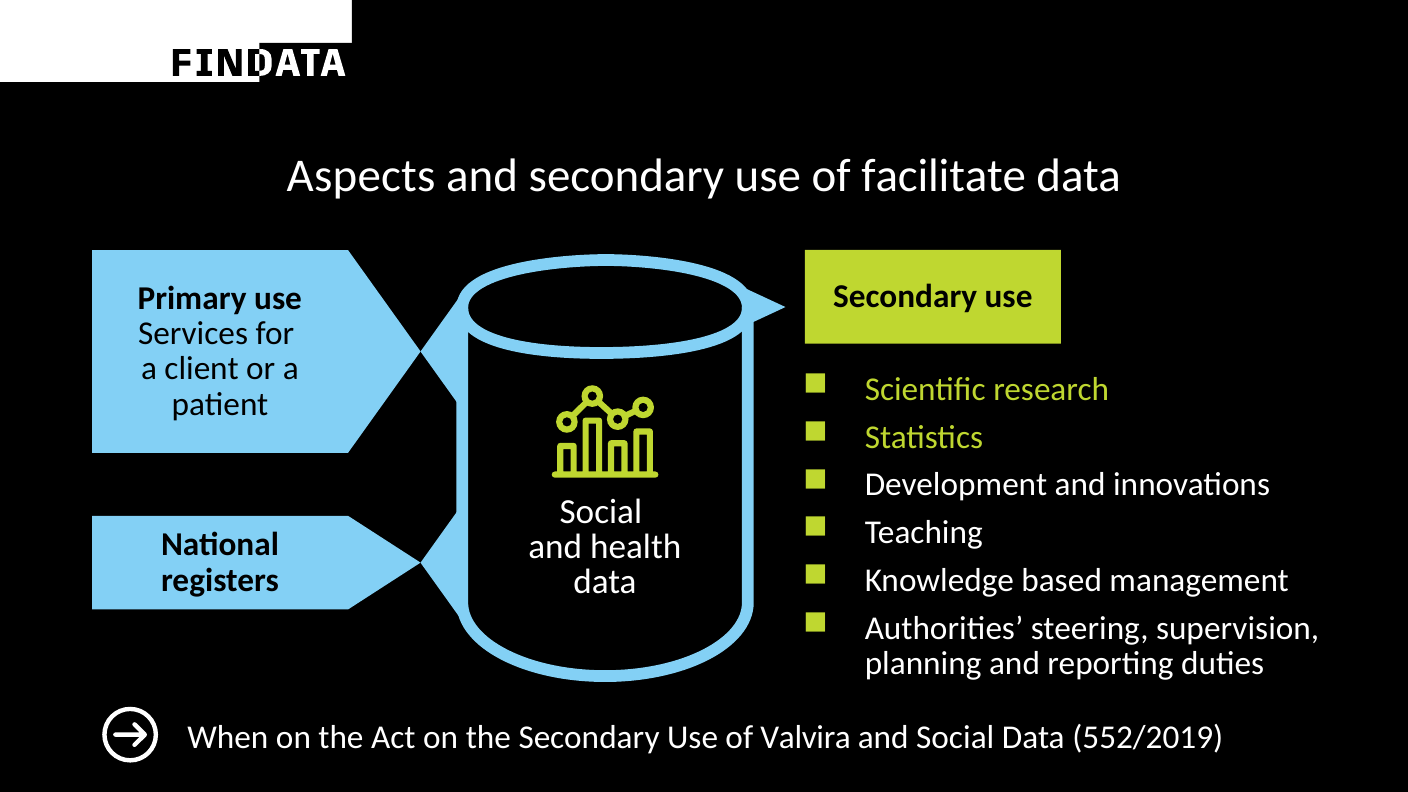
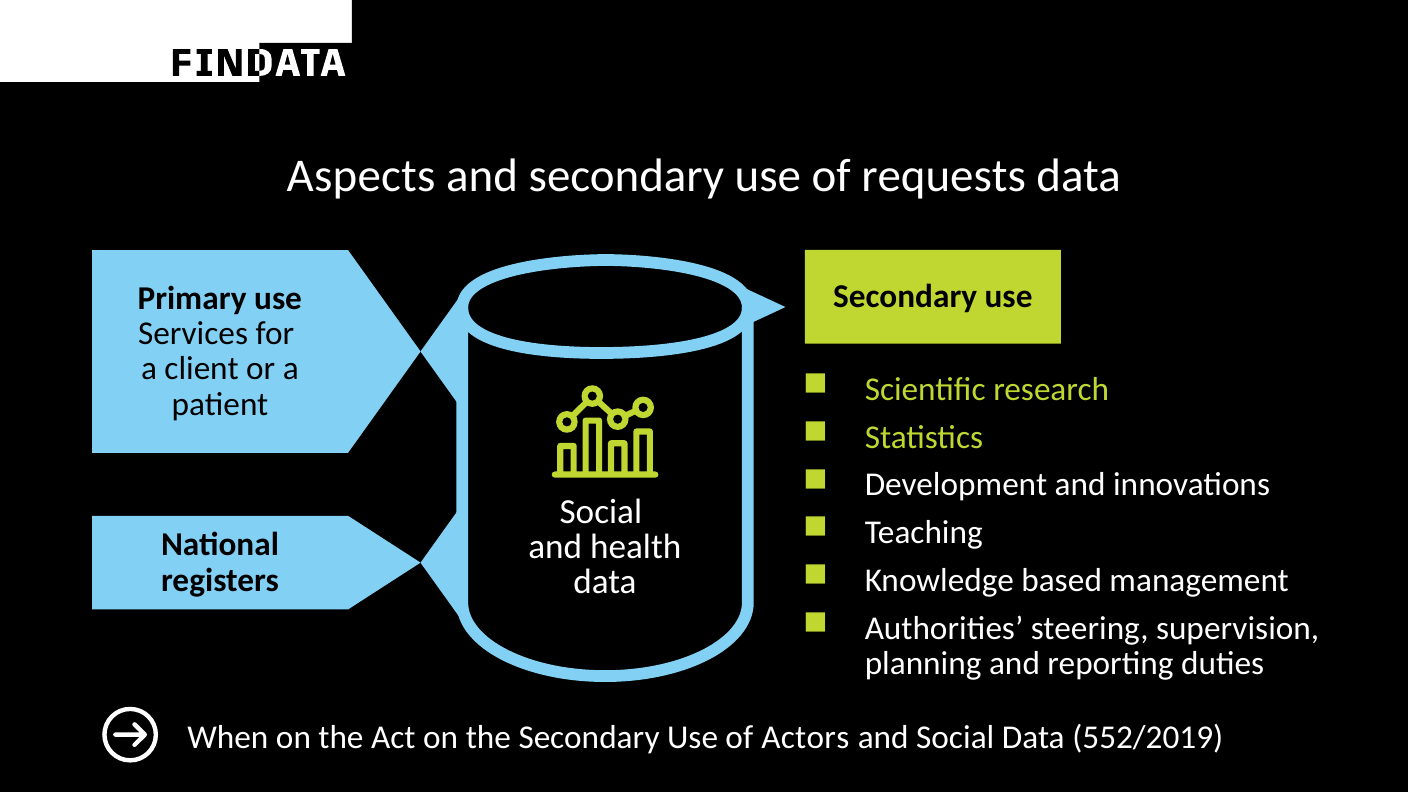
facilitate: facilitate -> requests
Valvira: Valvira -> Actors
